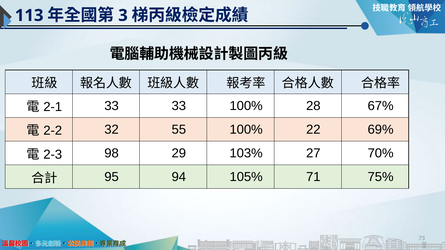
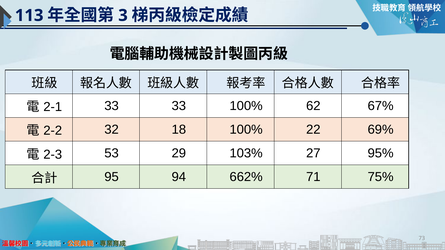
28: 28 -> 62
55: 55 -> 18
98: 98 -> 53
70%: 70% -> 95%
105%: 105% -> 662%
